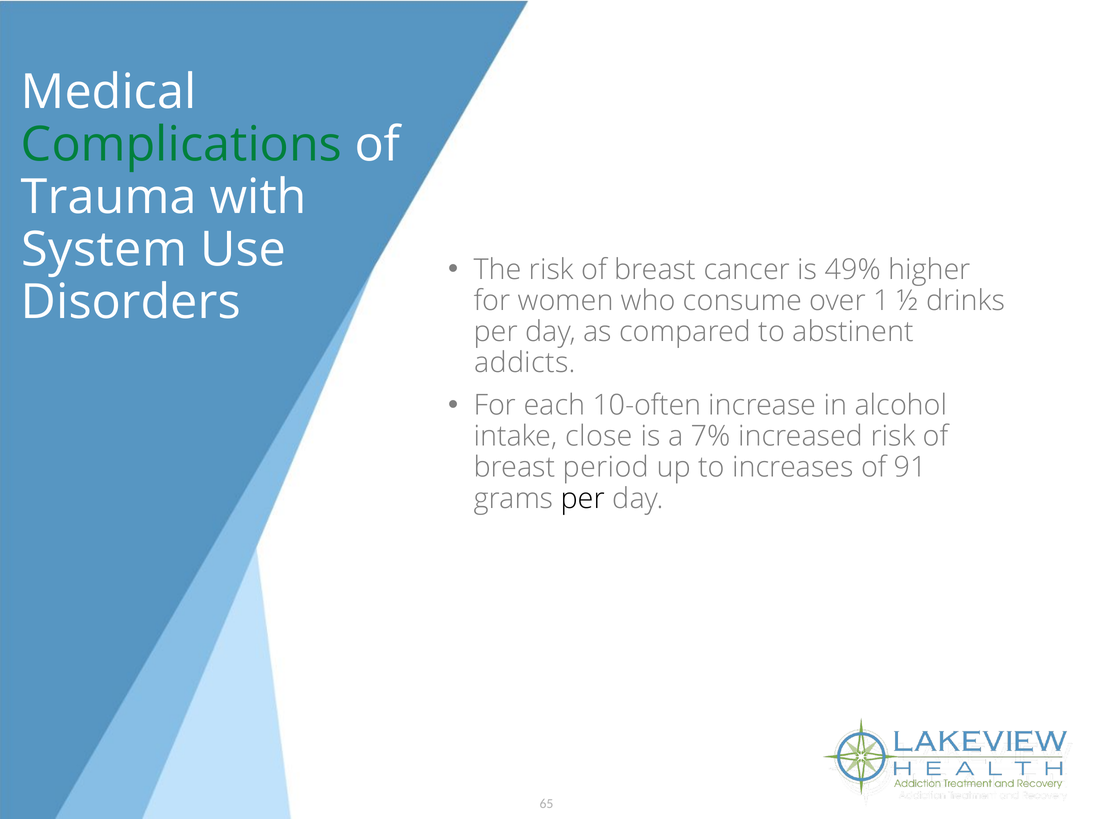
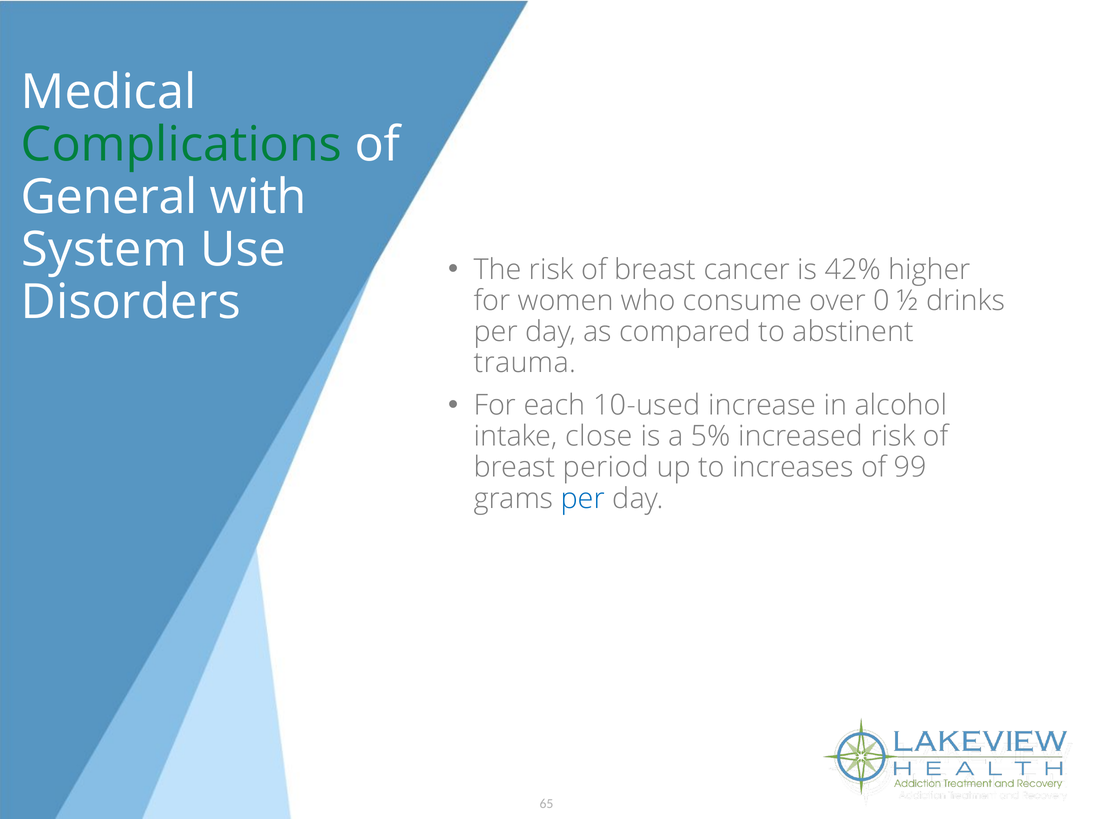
Trauma: Trauma -> General
49%: 49% -> 42%
1: 1 -> 0
addicts: addicts -> trauma
10-often: 10-often -> 10-used
7%: 7% -> 5%
91: 91 -> 99
per at (583, 499) colour: black -> blue
